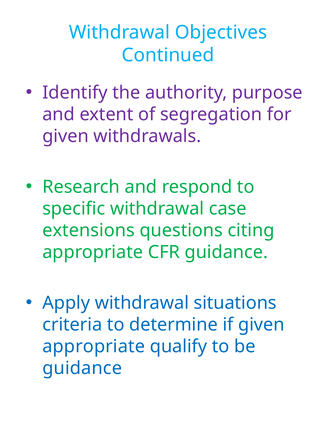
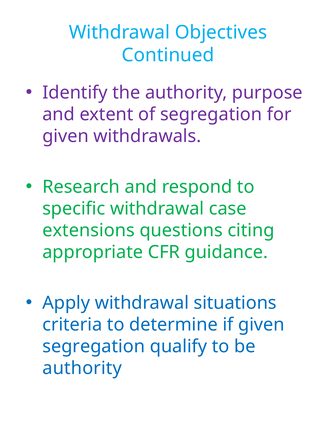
appropriate at (94, 346): appropriate -> segregation
guidance at (82, 368): guidance -> authority
